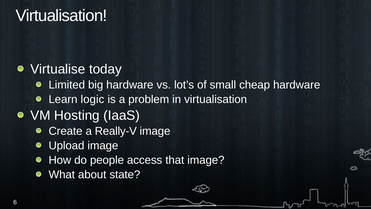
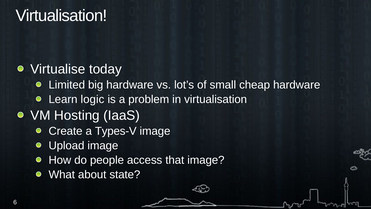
Really-V: Really-V -> Types-V
